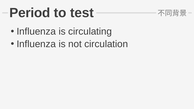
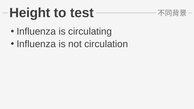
Period: Period -> Height
